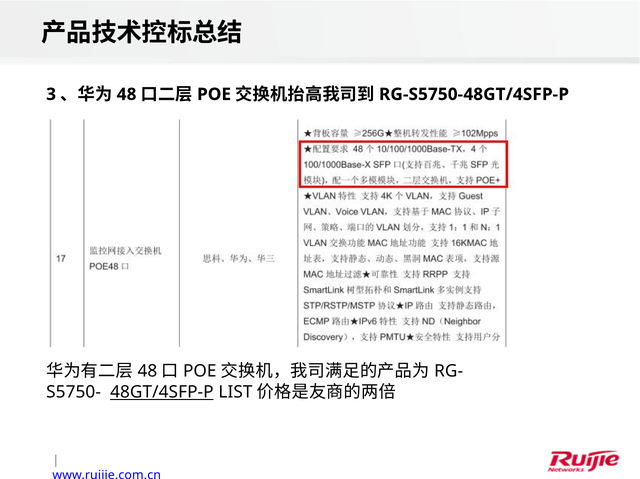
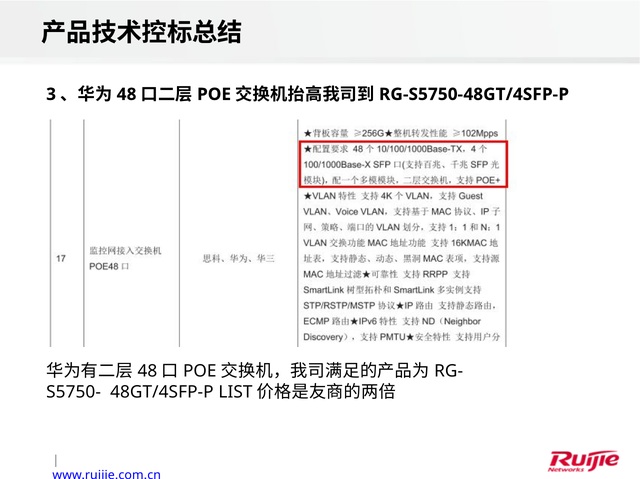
48GT/4SFP-P underline: present -> none
